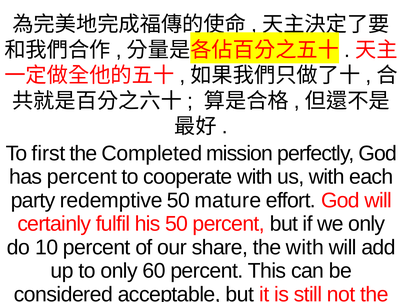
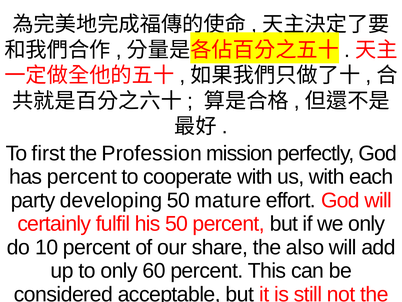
Completed: Completed -> Profession
redemptive: redemptive -> developing
the with: with -> also
